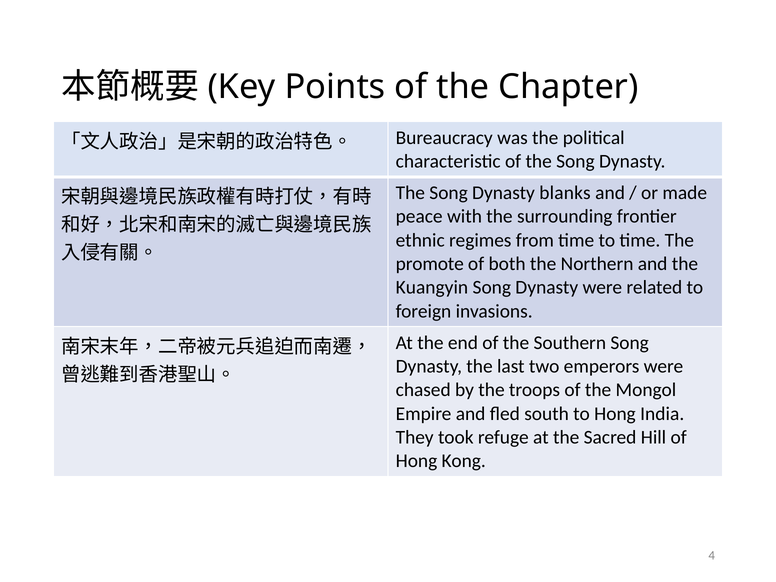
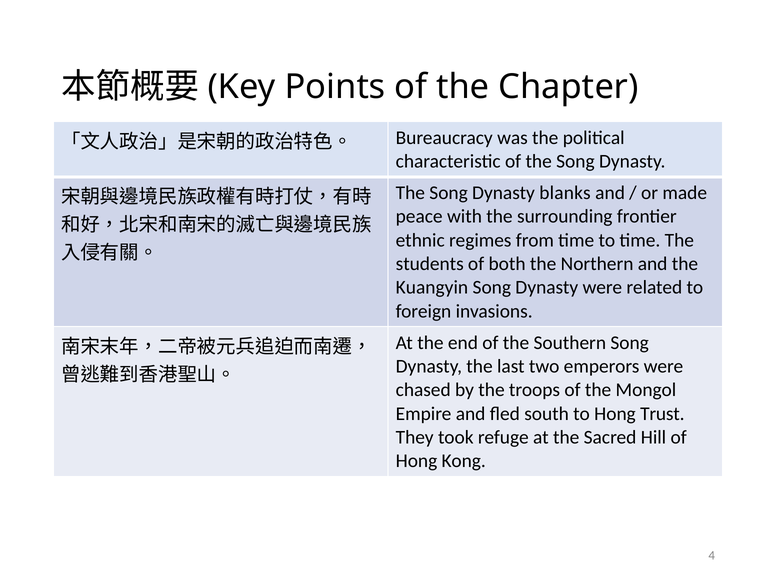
promote: promote -> students
India: India -> Trust
